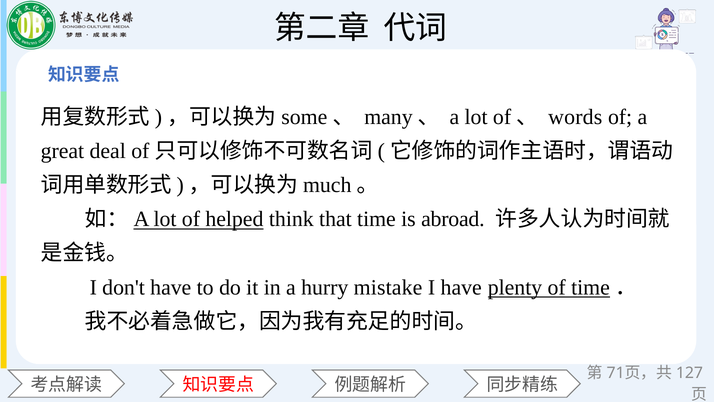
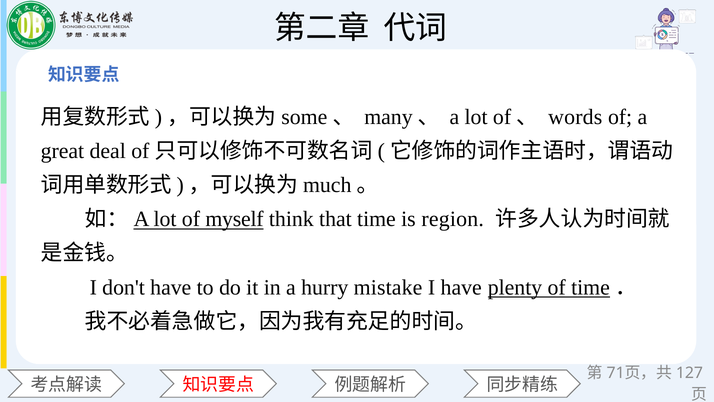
helped: helped -> myself
abroad: abroad -> region
